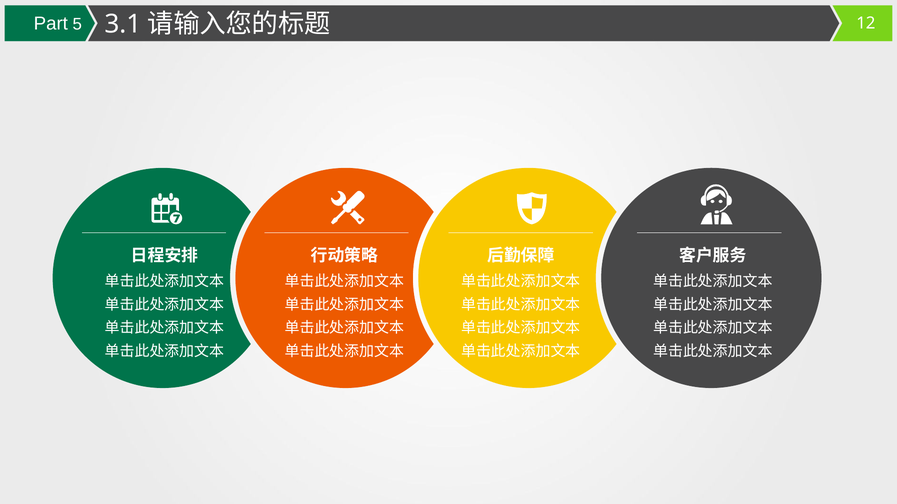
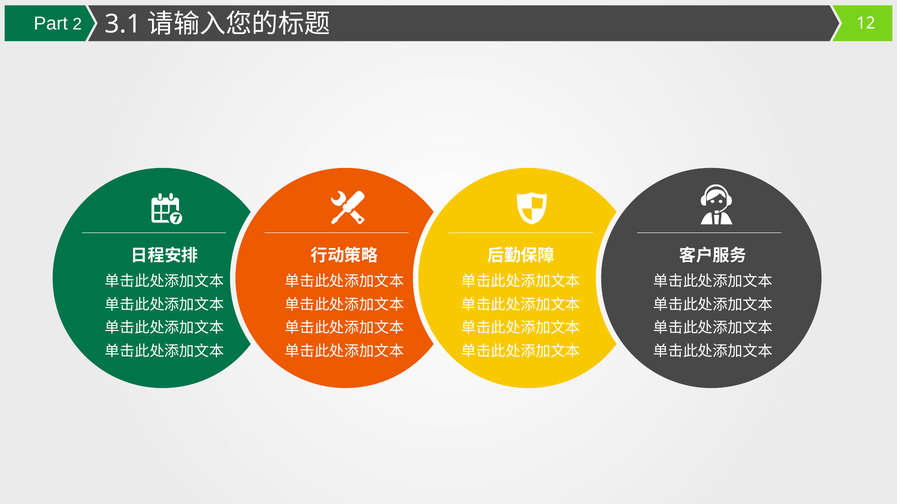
5: 5 -> 2
